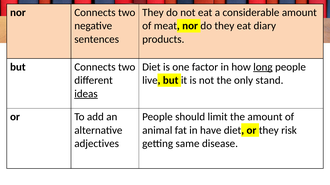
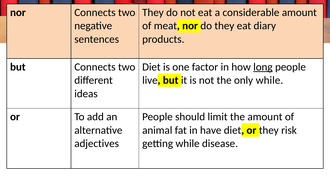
only stand: stand -> while
ideas underline: present -> none
getting same: same -> while
